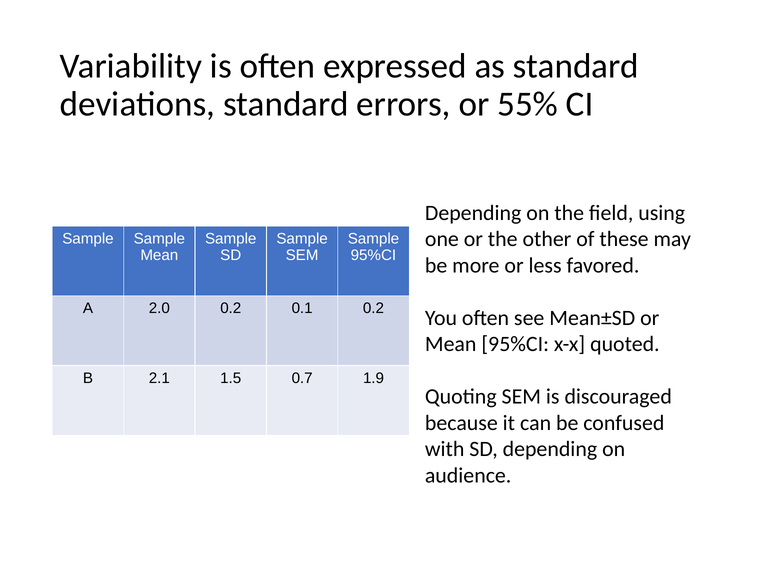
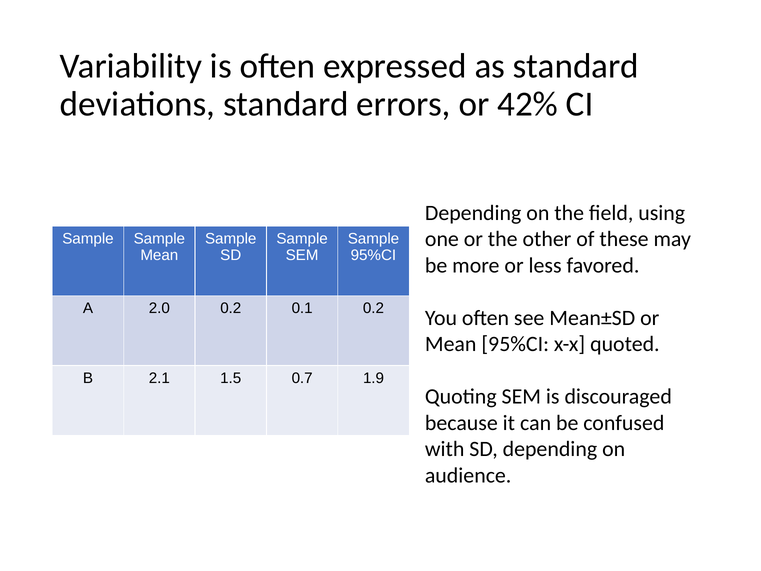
55%: 55% -> 42%
